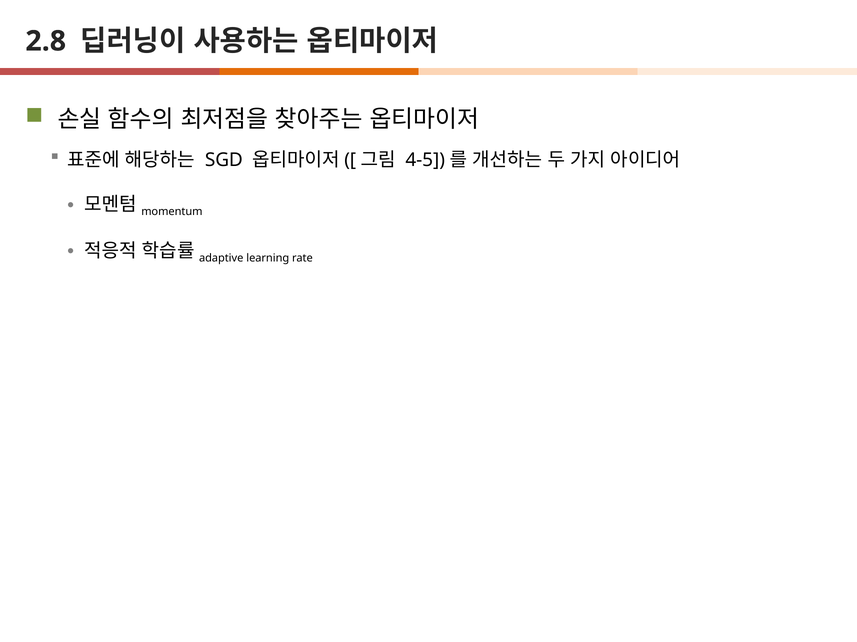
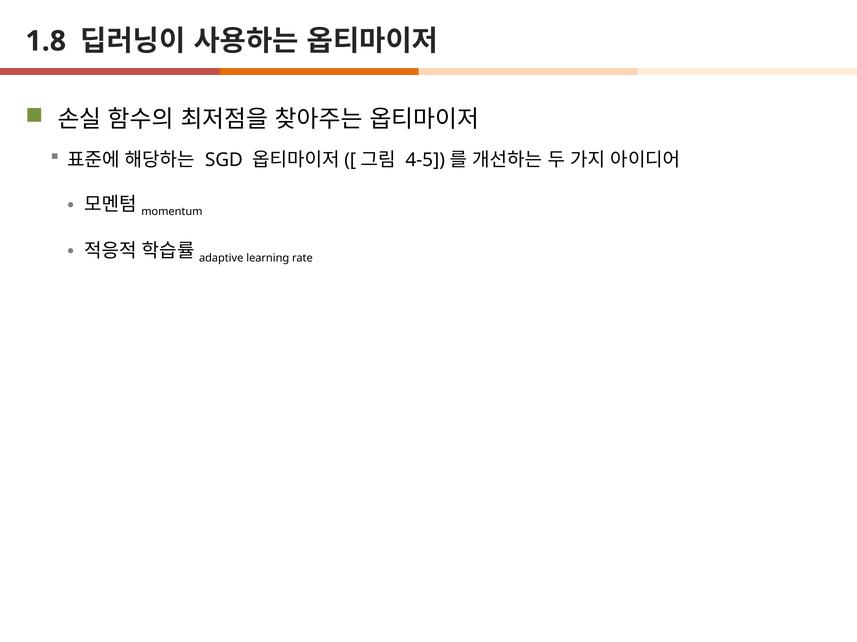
2.8: 2.8 -> 1.8
